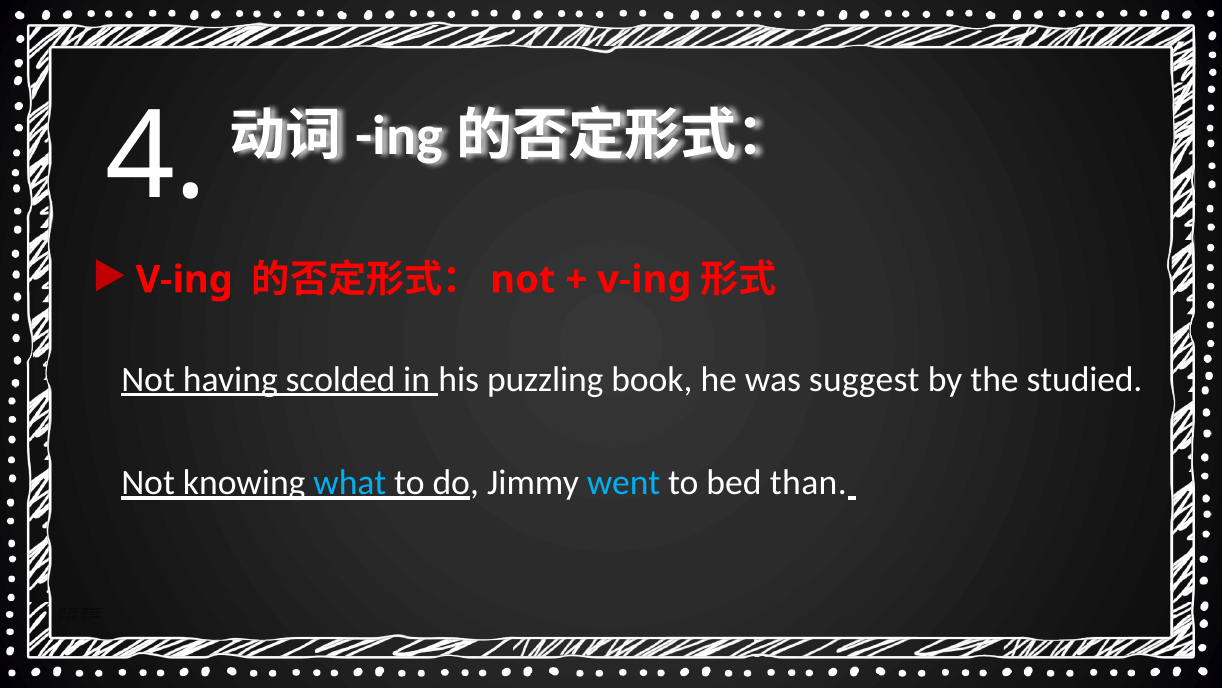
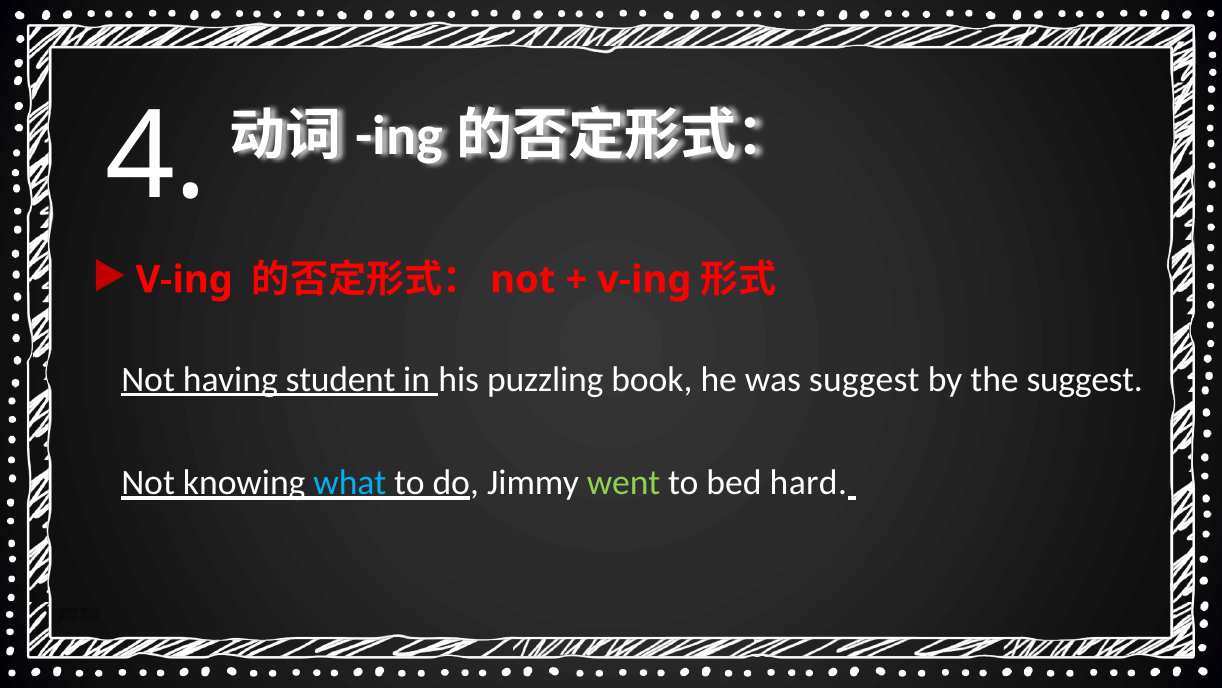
scolded: scolded -> student
the studied: studied -> suggest
went colour: light blue -> light green
than: than -> hard
